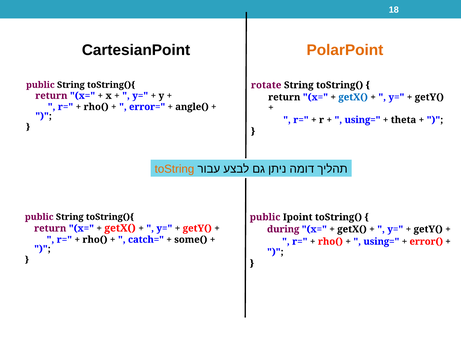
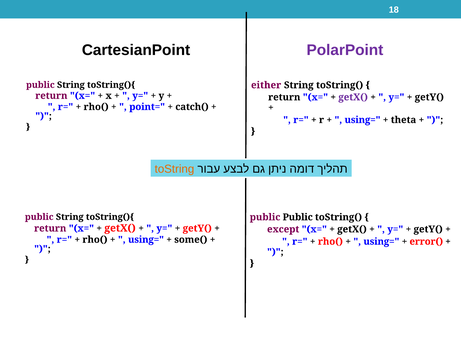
PolarPoint colour: orange -> purple
rotate: rotate -> either
getX( at (353, 97) colour: blue -> purple
error=: error= -> point=
angle(: angle( -> catch(
public Ipoint: Ipoint -> Public
during: during -> except
catch= at (146, 239): catch= -> using=
